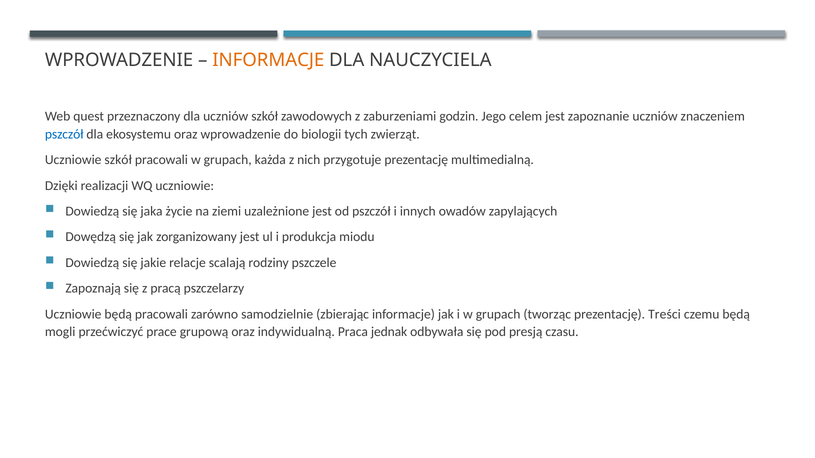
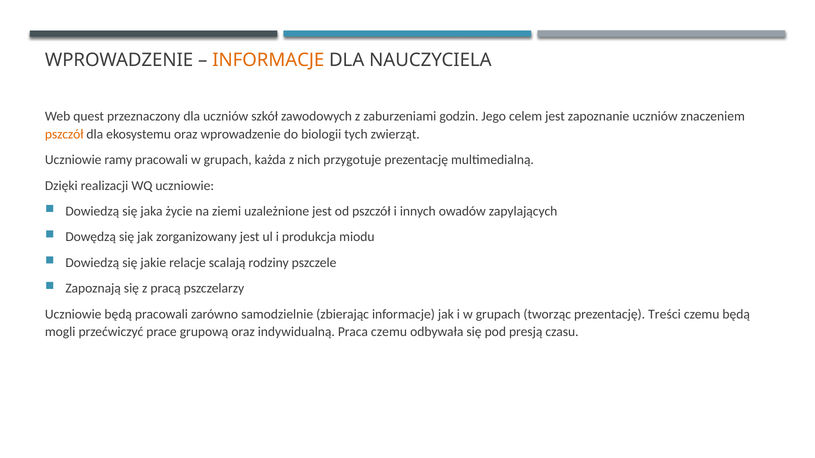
pszczół at (64, 134) colour: blue -> orange
Uczniowie szkół: szkół -> ramy
Praca jednak: jednak -> czemu
